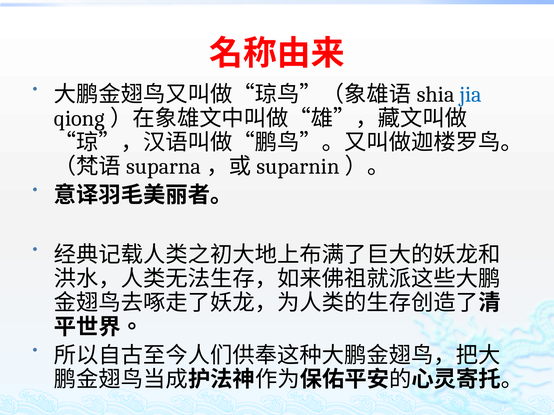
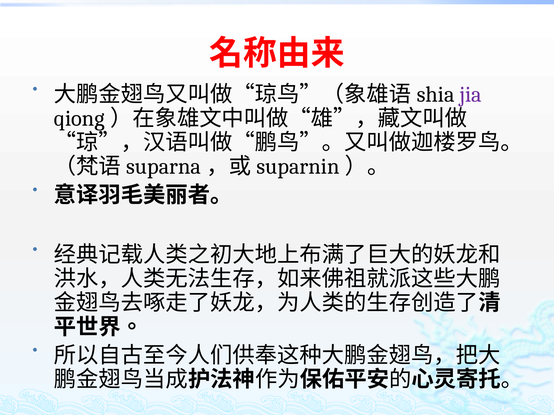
jia colour: blue -> purple
